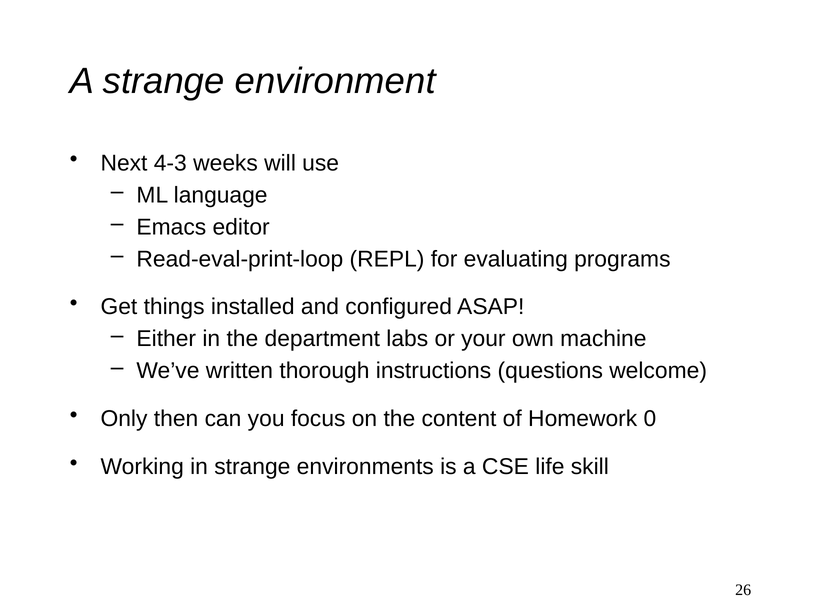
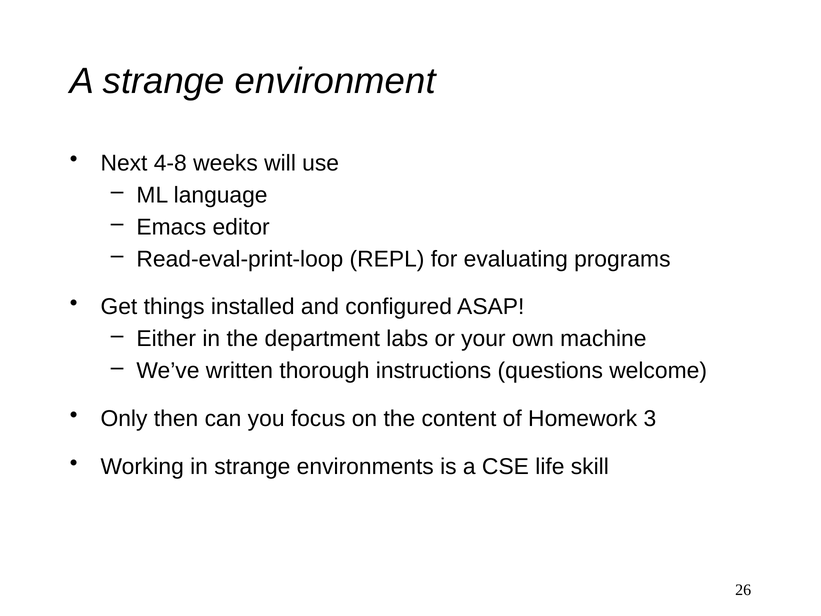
4-3: 4-3 -> 4-8
0: 0 -> 3
